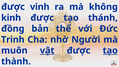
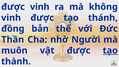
kinh at (11, 18): kinh -> vinh
Trinh: Trinh -> Thần
vật underline: present -> none
